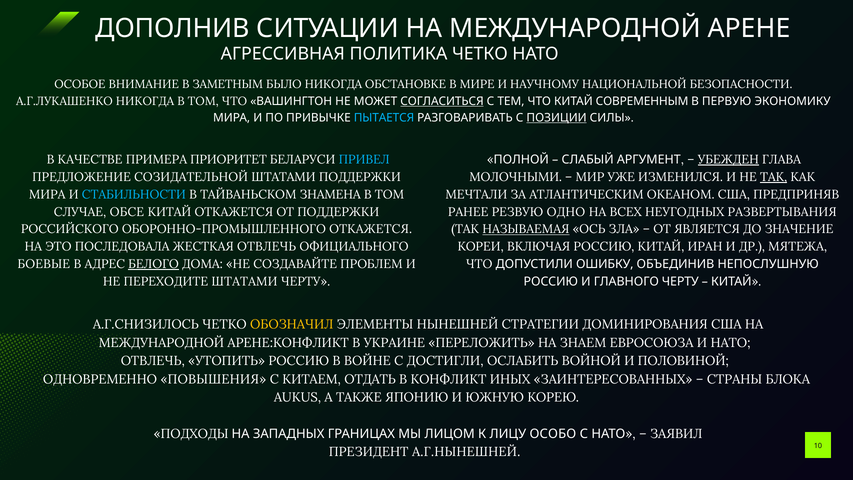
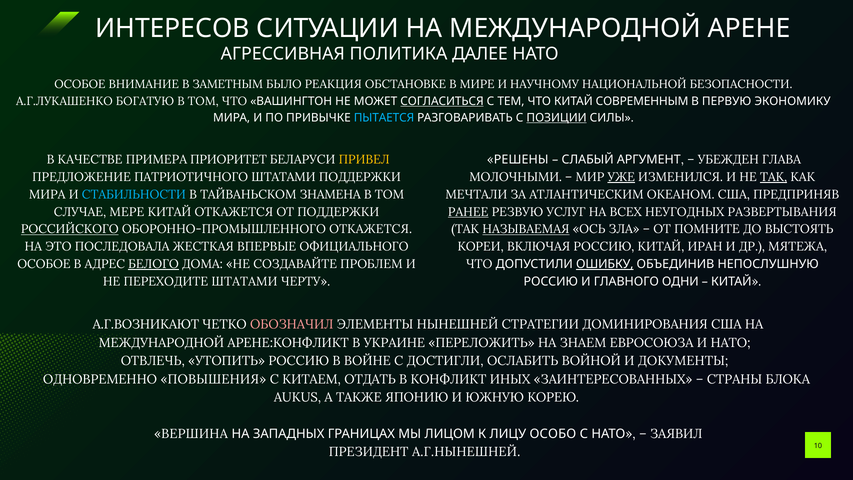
ДОПОЛНИВ: ДОПОЛНИВ -> ИНТЕРЕСОВ
ПОЛИТИКА ЧЕТКО: ЧЕТКО -> ДАЛЕЕ
БЫЛО НИКОГДА: НИКОГДА -> РЕАКЦИЯ
А.Г.ЛУКАШЕНКО НИКОГДА: НИКОГДА -> БОГАТУЮ
ПРИВЕЛ colour: light blue -> yellow
ПОЛНОЙ: ПОЛНОЙ -> РЕШЕНЫ
УБЕЖДЕН underline: present -> none
СОЗИДАТЕЛЬНОЙ: СОЗИДАТЕЛЬНОЙ -> ПАТРИОТИЧНОГО
УЖЕ underline: none -> present
ОБСЕ: ОБСЕ -> МЕРЕ
РАНЕЕ underline: none -> present
ОДНО: ОДНО -> УСЛУГ
РОССИЙСКОГО underline: none -> present
ЯВЛЯЕТСЯ: ЯВЛЯЕТСЯ -> ПОМНИТЕ
ЗНАЧЕНИЕ: ЗНАЧЕНИЕ -> ВЫСТОЯТЬ
ЖЕСТКАЯ ОТВЛЕЧЬ: ОТВЛЕЧЬ -> ВПЕРВЫЕ
БОЕВЫЕ at (44, 264): БОЕВЫЕ -> ОСОБОЕ
ОШИБКУ underline: none -> present
ГЛАВНОГО ЧЕРТУ: ЧЕРТУ -> ОДНИ
А.Г.СНИЗИЛОСЬ: А.Г.СНИЗИЛОСЬ -> А.Г.ВОЗНИКАЮТ
ОБОЗНАЧИЛ colour: yellow -> pink
ПОЛОВИНОЙ: ПОЛОВИНОЙ -> ДОКУМЕНТЫ
ПОДХОДЫ: ПОДХОДЫ -> ВЕРШИНА
